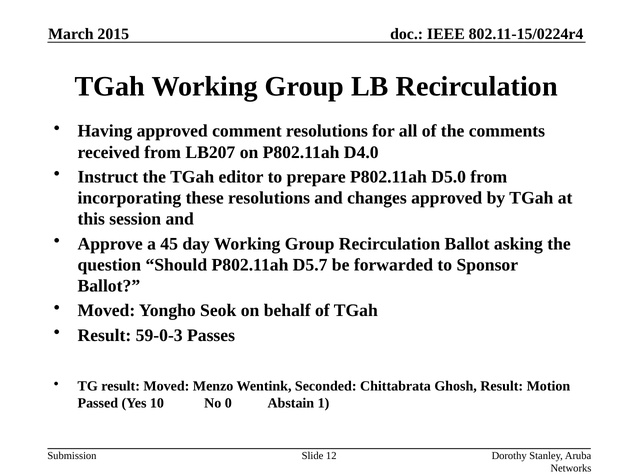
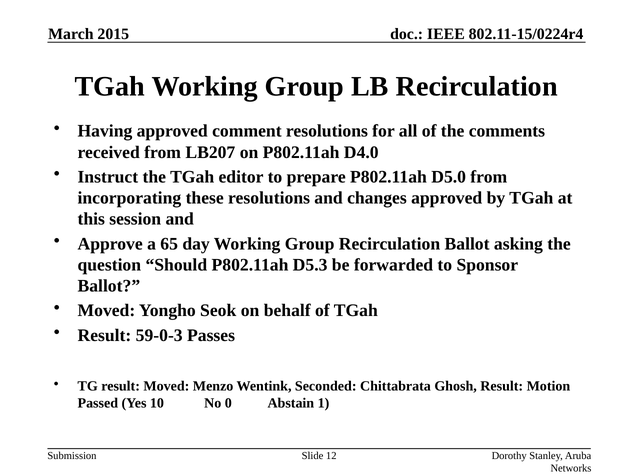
45: 45 -> 65
D5.7: D5.7 -> D5.3
